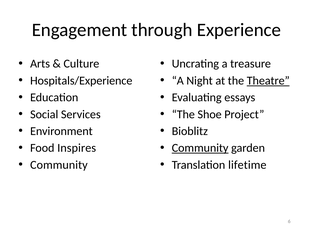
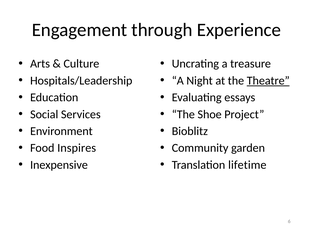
Hospitals/Experience: Hospitals/Experience -> Hospitals/Leadership
Community at (200, 148) underline: present -> none
Community at (59, 165): Community -> Inexpensive
